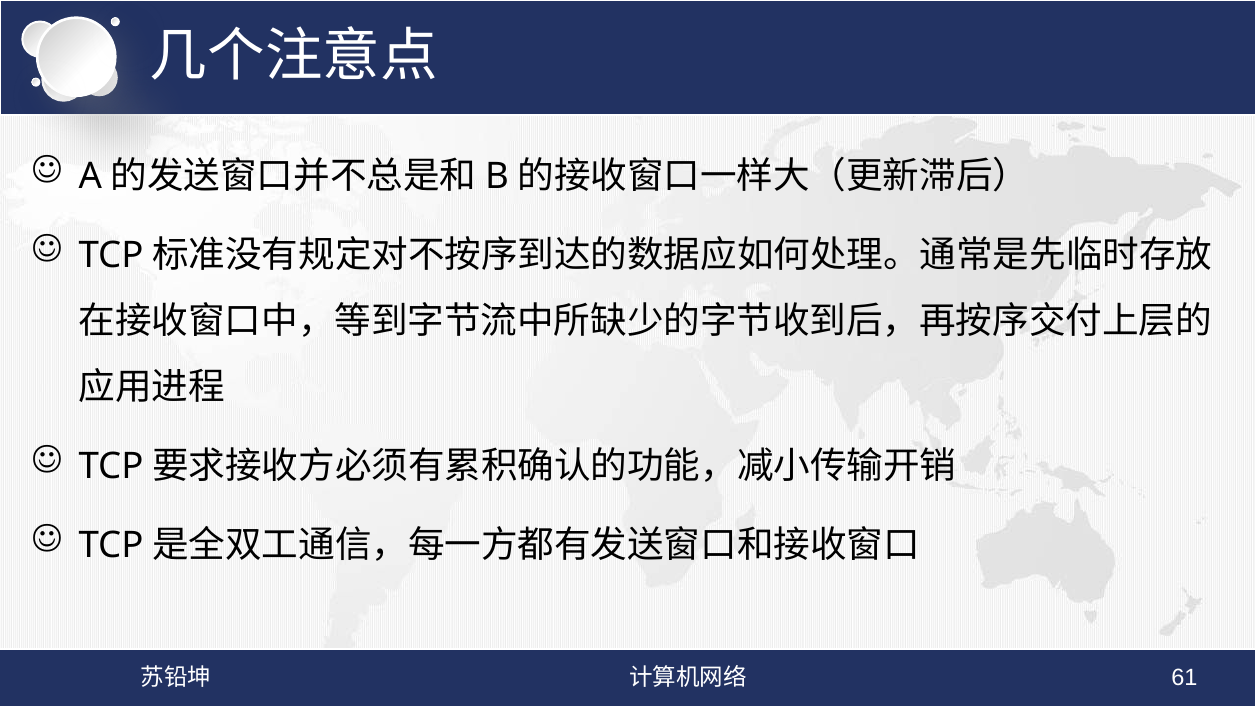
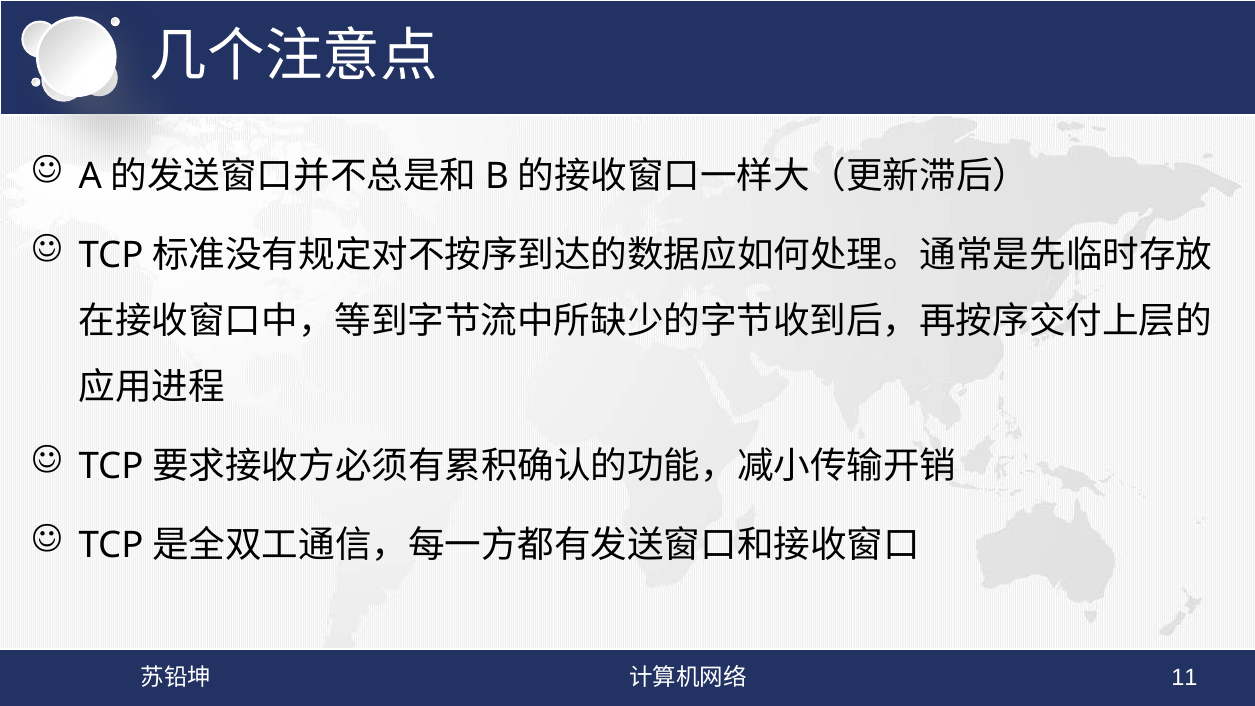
61: 61 -> 11
